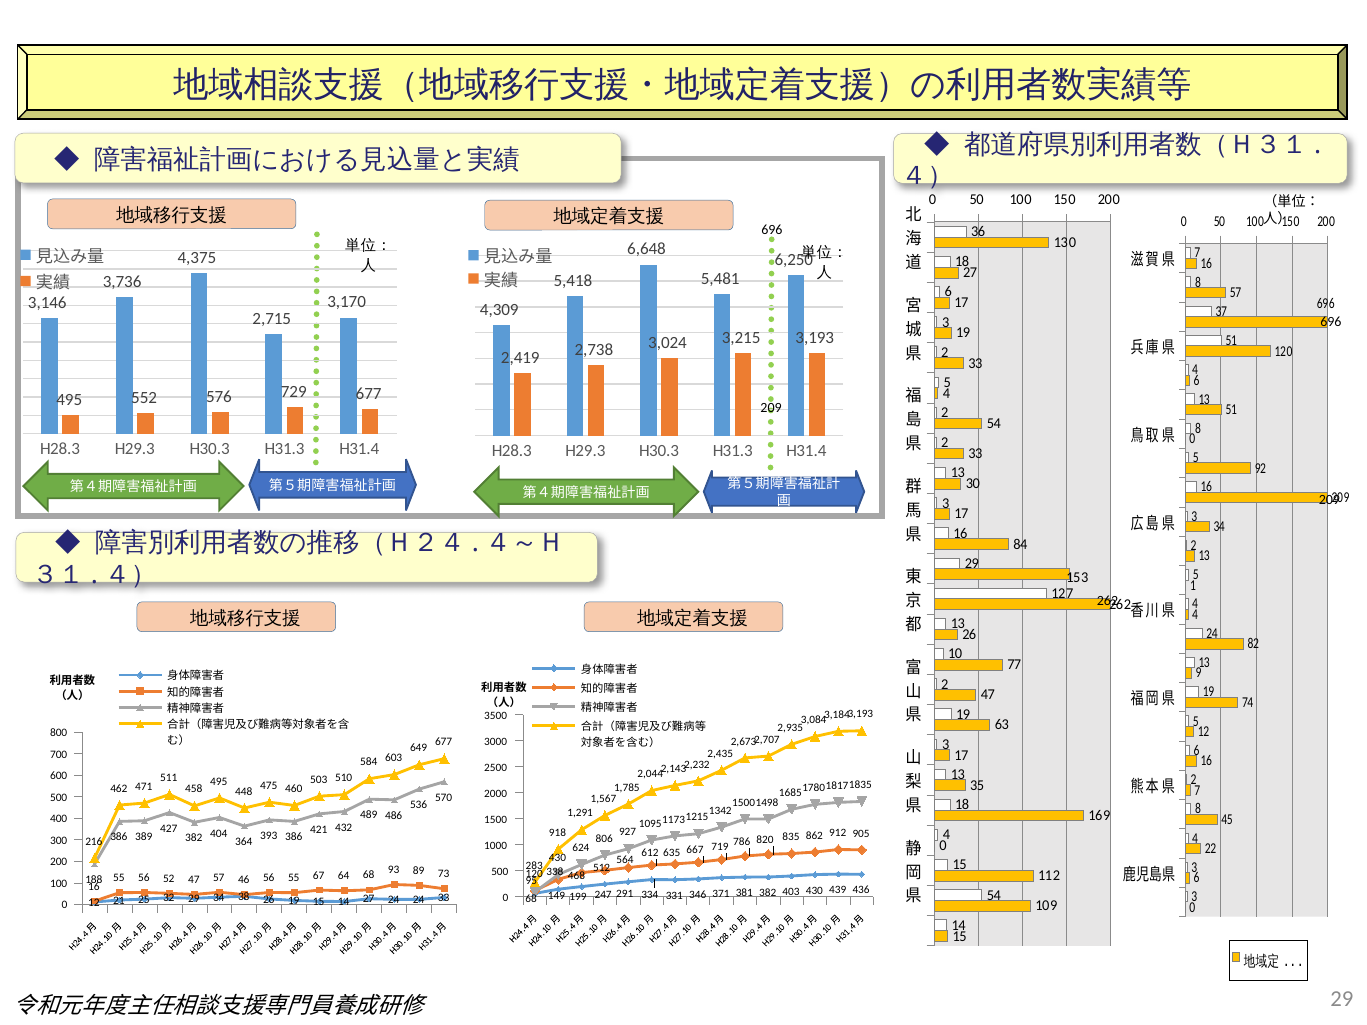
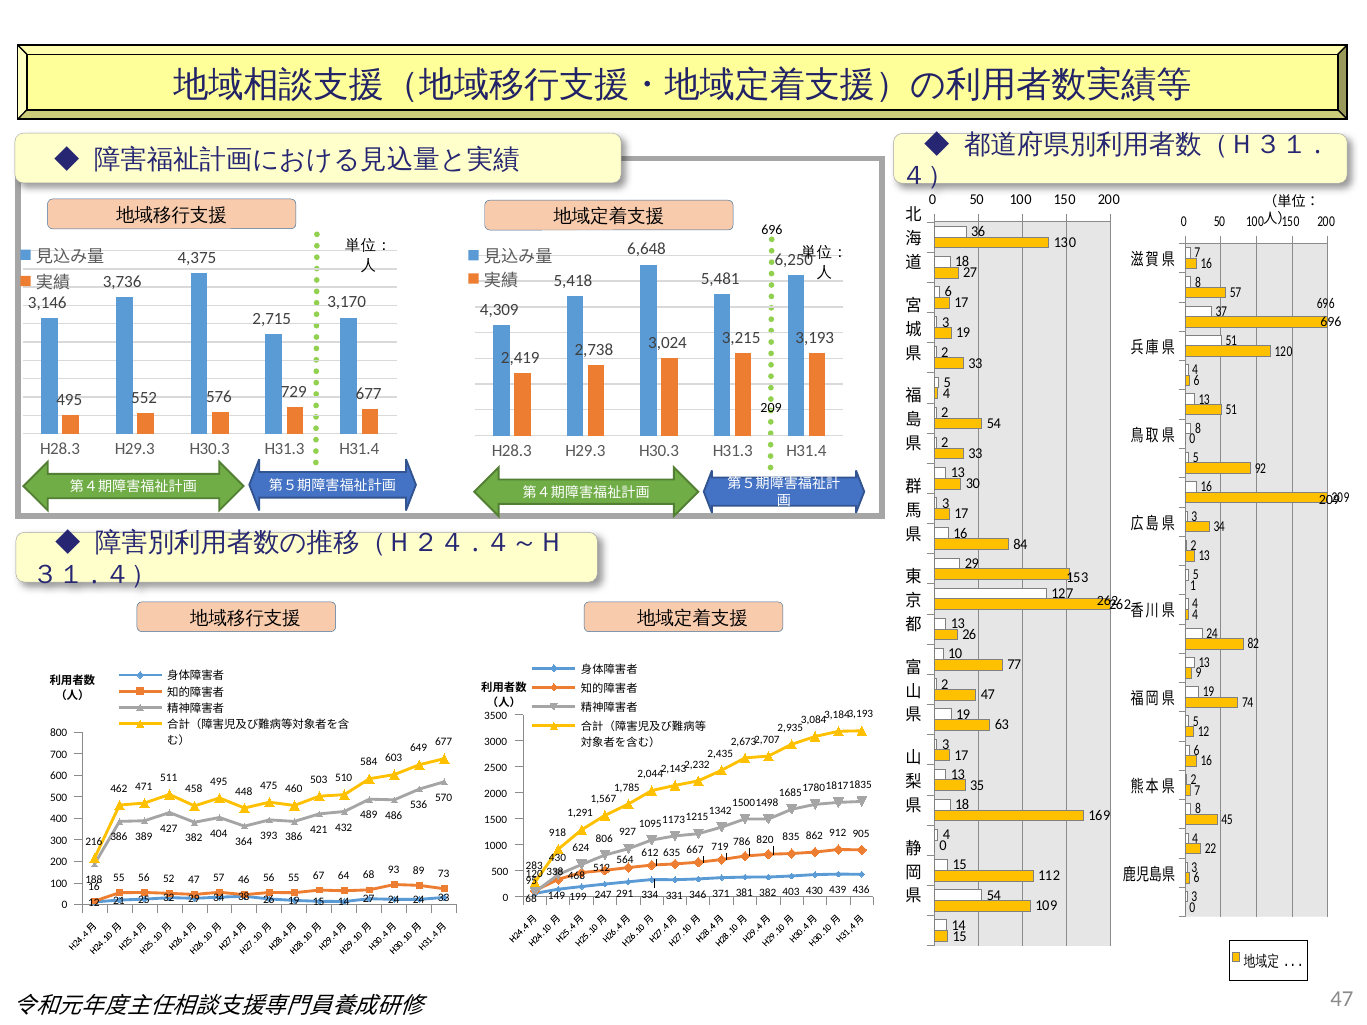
29 at (1342, 999): 29 -> 47
